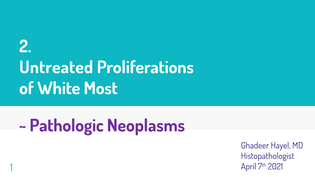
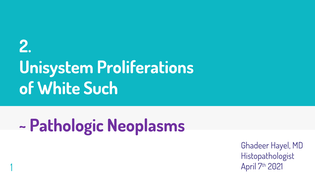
Untreated: Untreated -> Unisystem
Most: Most -> Such
